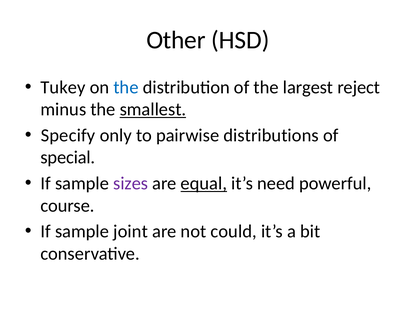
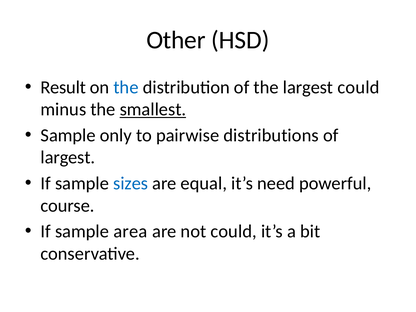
Tukey: Tukey -> Result
largest reject: reject -> could
Specify at (68, 135): Specify -> Sample
special at (68, 158): special -> largest
sizes colour: purple -> blue
equal underline: present -> none
joint: joint -> area
